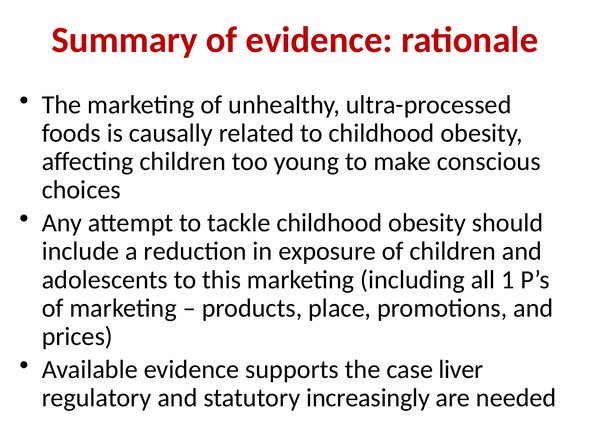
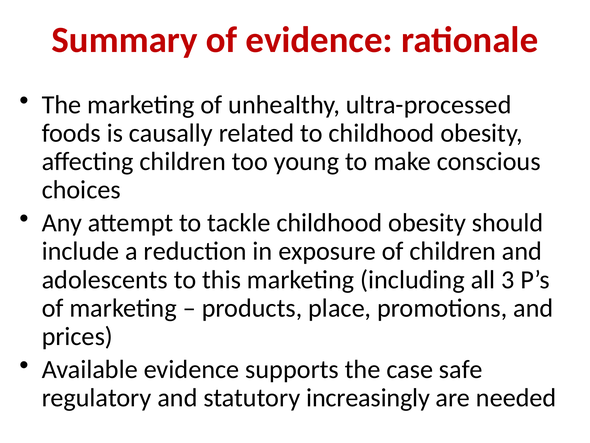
1: 1 -> 3
liver: liver -> safe
